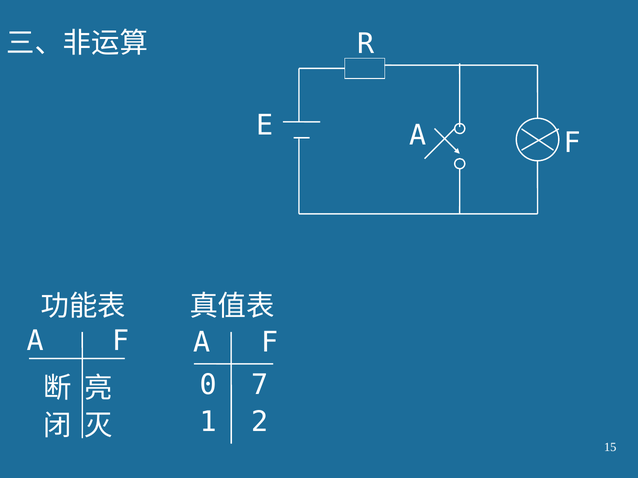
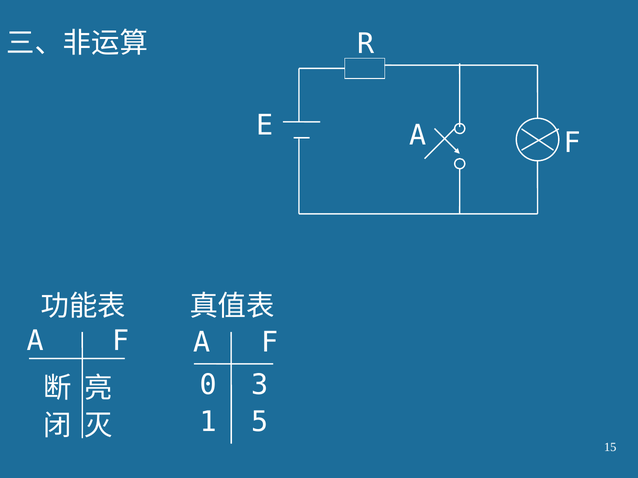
7: 7 -> 3
2: 2 -> 5
